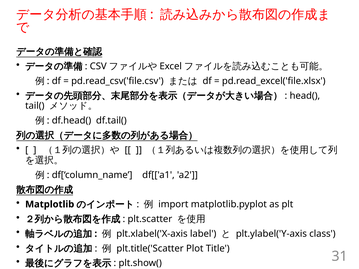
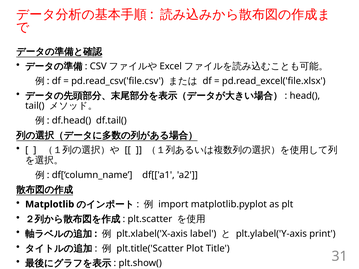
class: class -> print
